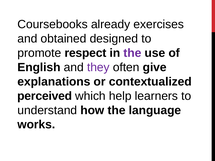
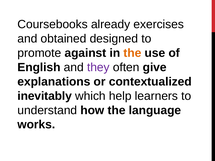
respect: respect -> against
the at (132, 53) colour: purple -> orange
perceived: perceived -> inevitably
